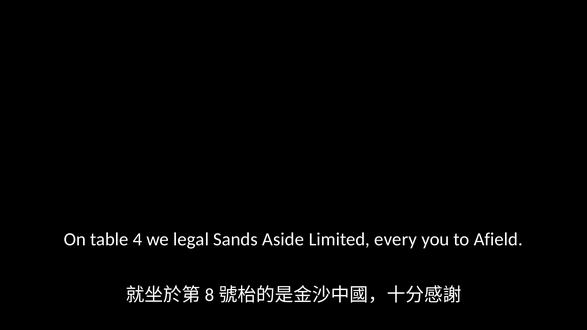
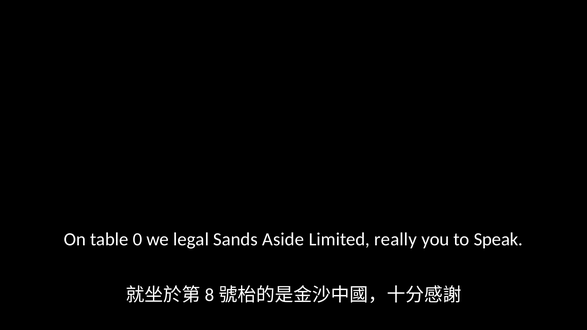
4: 4 -> 0
every: every -> really
Afield: Afield -> Speak
